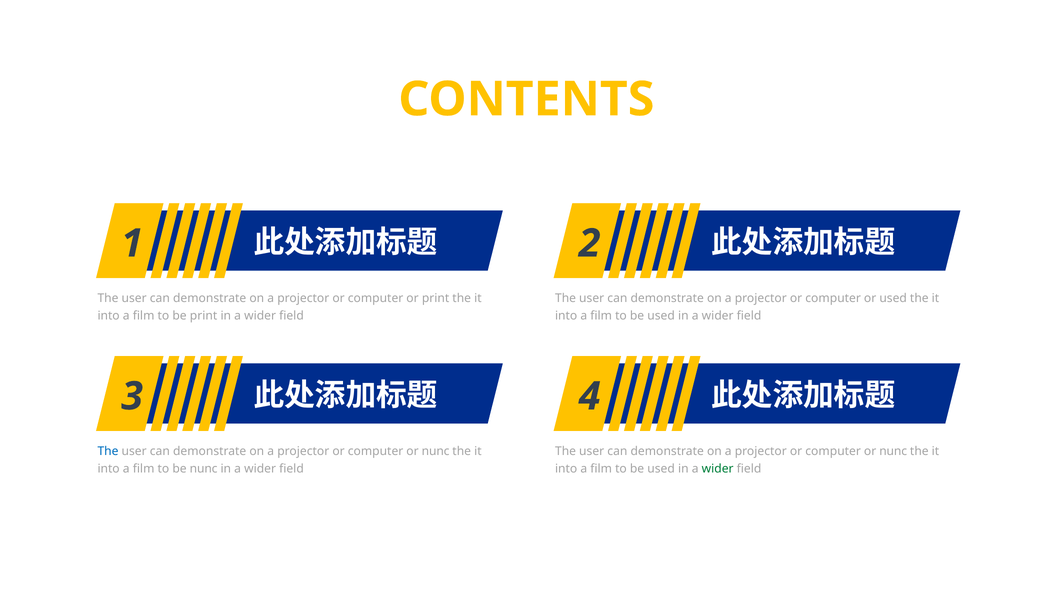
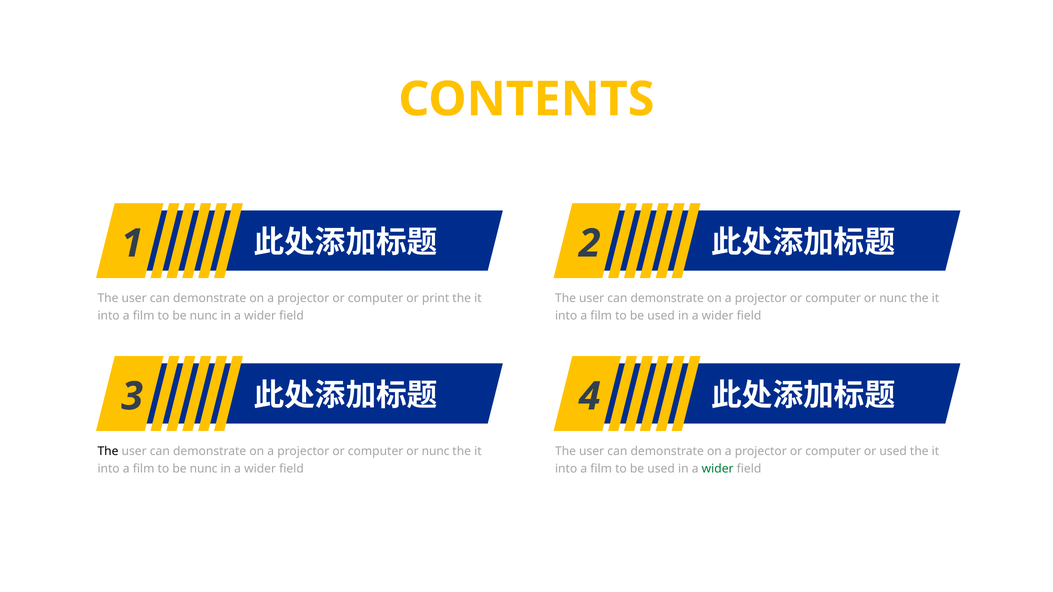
used at (893, 299): used -> nunc
print at (204, 316): print -> nunc
The at (108, 452) colour: blue -> black
nunc at (893, 452): nunc -> used
